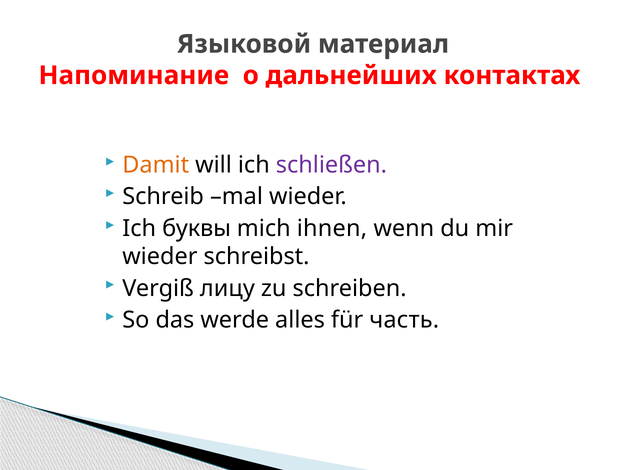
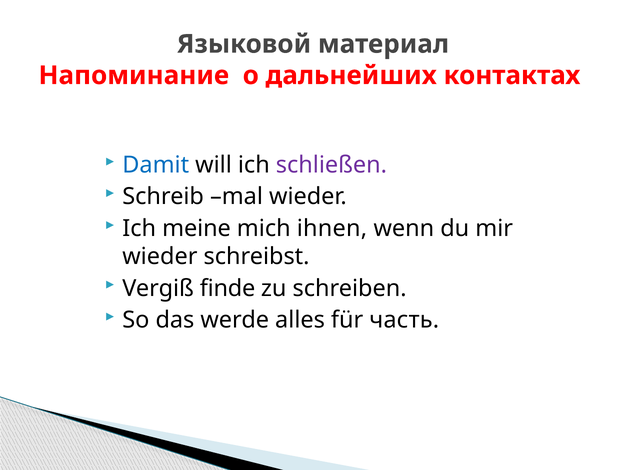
Damit colour: orange -> blue
буквы: буквы -> meine
лицу: лицу -> finde
